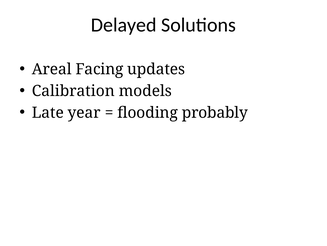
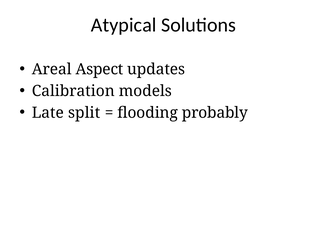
Delayed: Delayed -> Atypical
Facing: Facing -> Aspect
year: year -> split
